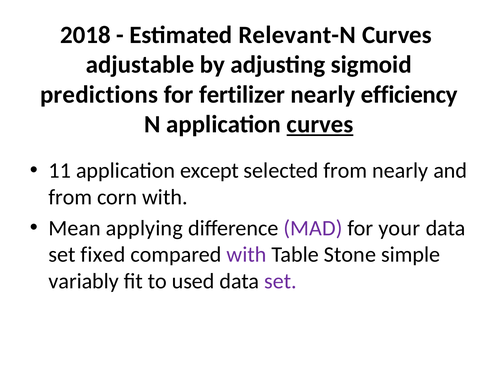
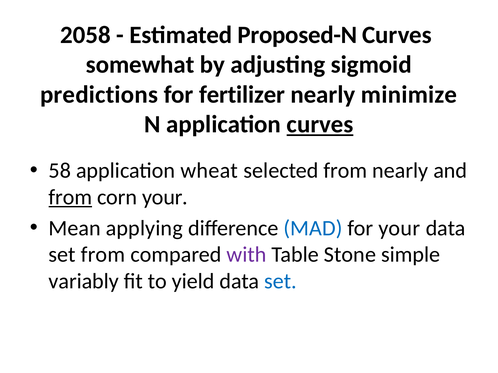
2018: 2018 -> 2058
Relevant-N: Relevant-N -> Proposed-N
adjustable: adjustable -> somewhat
efficiency: efficiency -> minimize
11: 11 -> 58
except: except -> wheat
from at (70, 197) underline: none -> present
corn with: with -> your
MAD colour: purple -> blue
set fixed: fixed -> from
used: used -> yield
set at (280, 282) colour: purple -> blue
